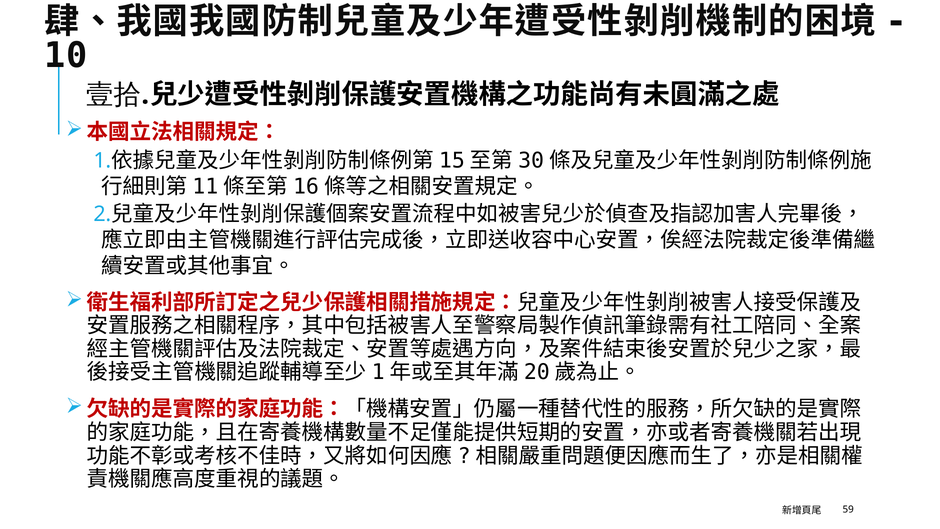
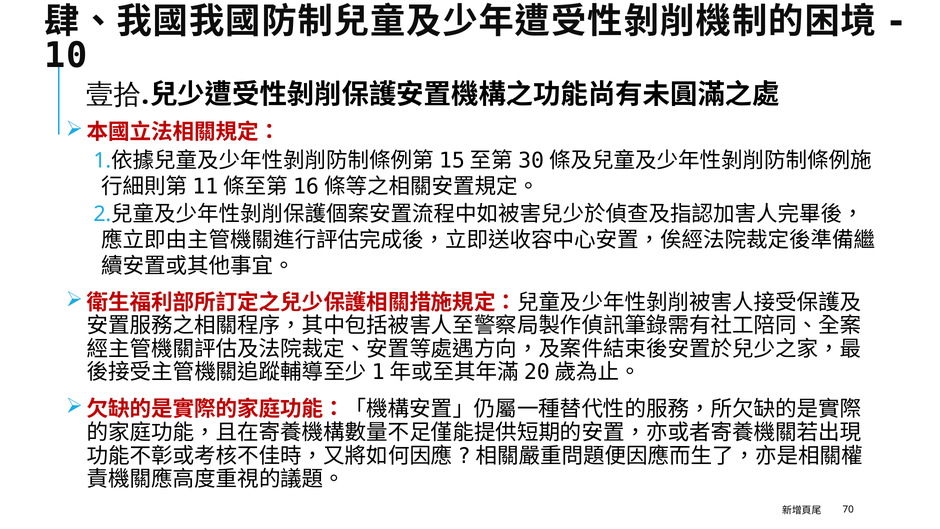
59: 59 -> 70
